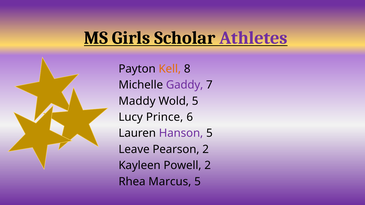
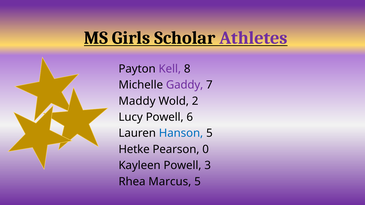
Kell colour: orange -> purple
Wold 5: 5 -> 2
Lucy Prince: Prince -> Powell
Hanson colour: purple -> blue
Leave: Leave -> Hetke
Pearson 2: 2 -> 0
Powell 2: 2 -> 3
